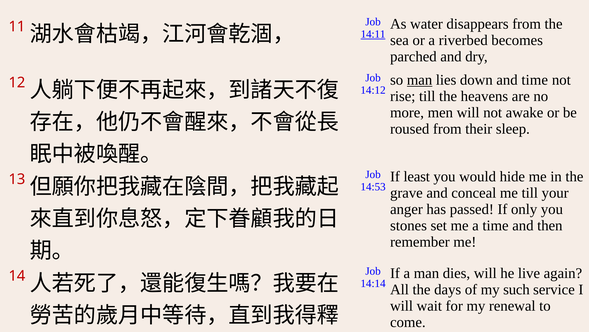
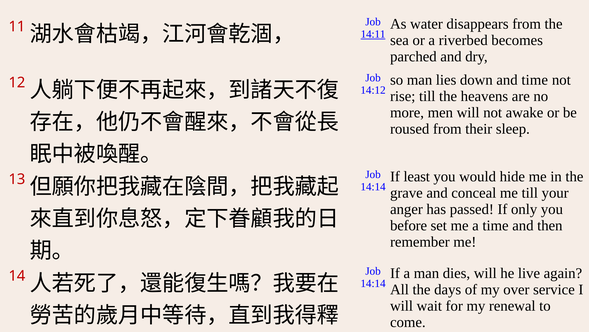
man at (420, 80) underline: present -> none
14:53 at (373, 186): 14:53 -> 14:14
stones: stones -> before
such: such -> over
